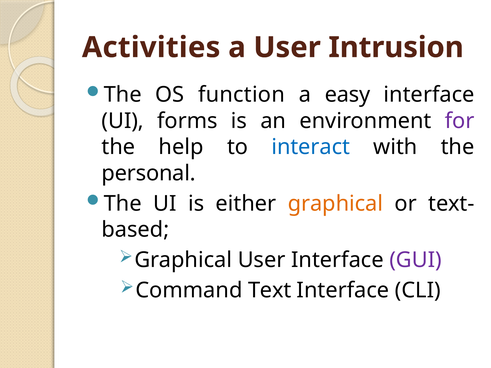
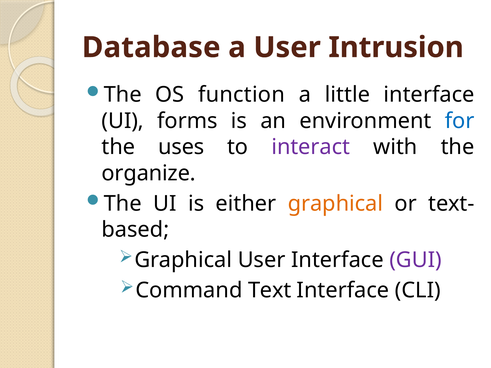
Activities: Activities -> Database
easy: easy -> little
for colour: purple -> blue
help: help -> uses
interact colour: blue -> purple
personal: personal -> organize
